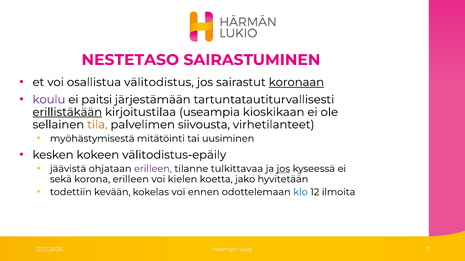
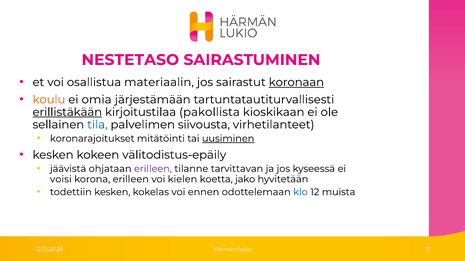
välitodistus: välitodistus -> materiaalin
koulu colour: purple -> orange
paitsi: paitsi -> omia
useampia: useampia -> pakollista
tila colour: orange -> blue
myöhästymisestä: myöhästymisestä -> koronarajoitukset
uusiminen underline: none -> present
tulkittavaa: tulkittavaa -> tarvittavan
jos at (283, 169) underline: present -> none
sekä: sekä -> voisi
todettiin kevään: kevään -> kesken
ilmoita: ilmoita -> muista
